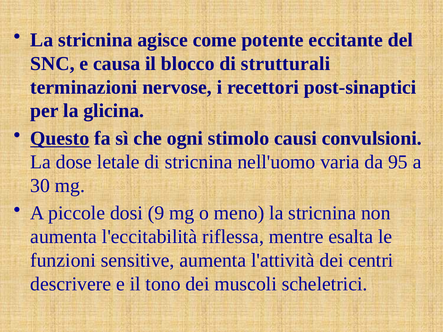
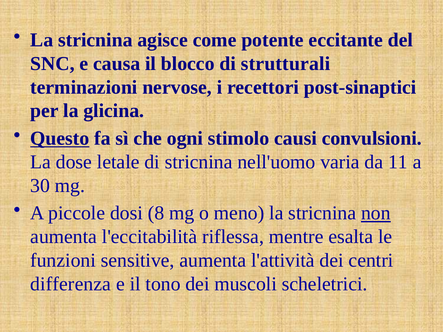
95: 95 -> 11
9: 9 -> 8
non underline: none -> present
descrivere: descrivere -> differenza
